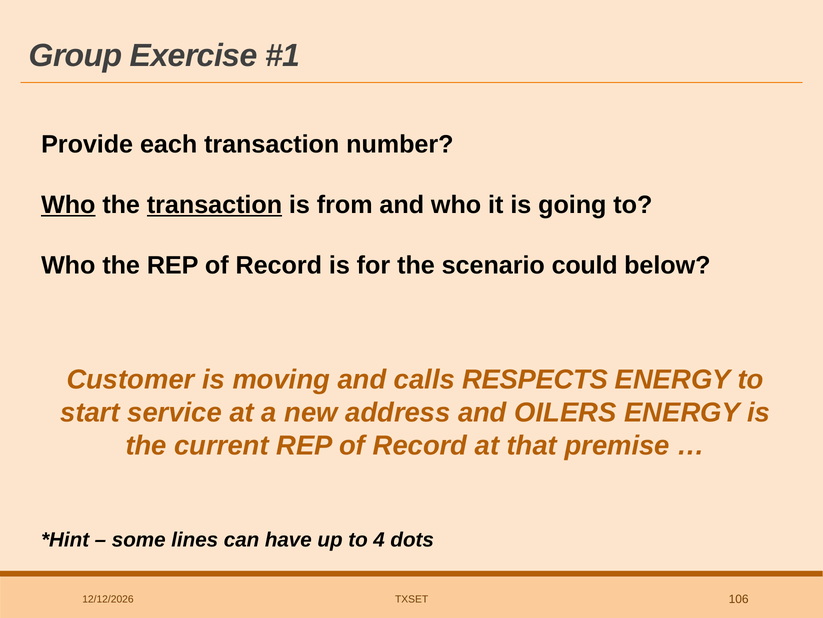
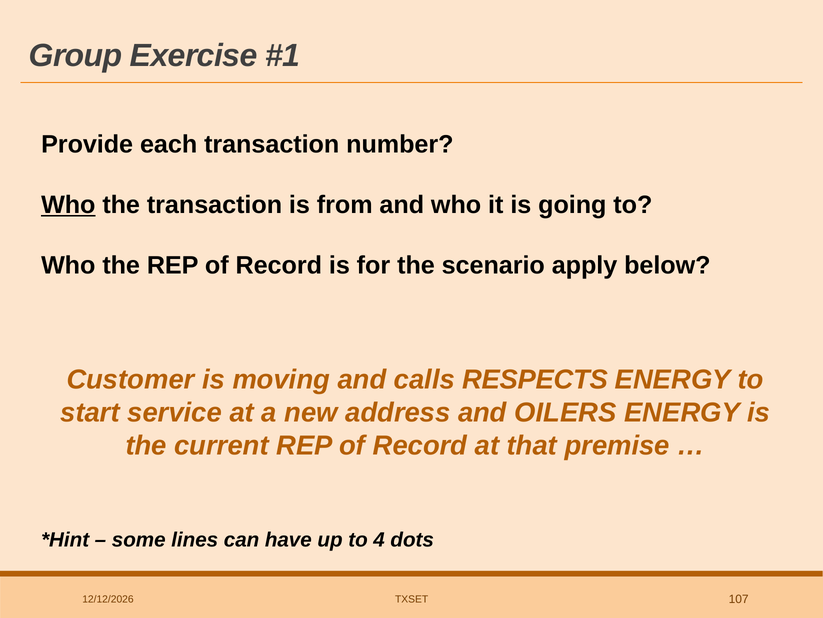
transaction at (214, 205) underline: present -> none
could: could -> apply
106: 106 -> 107
